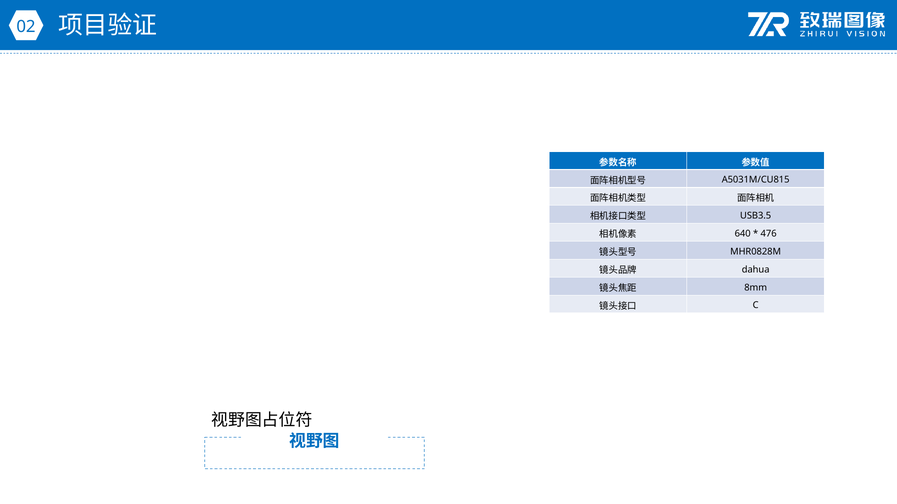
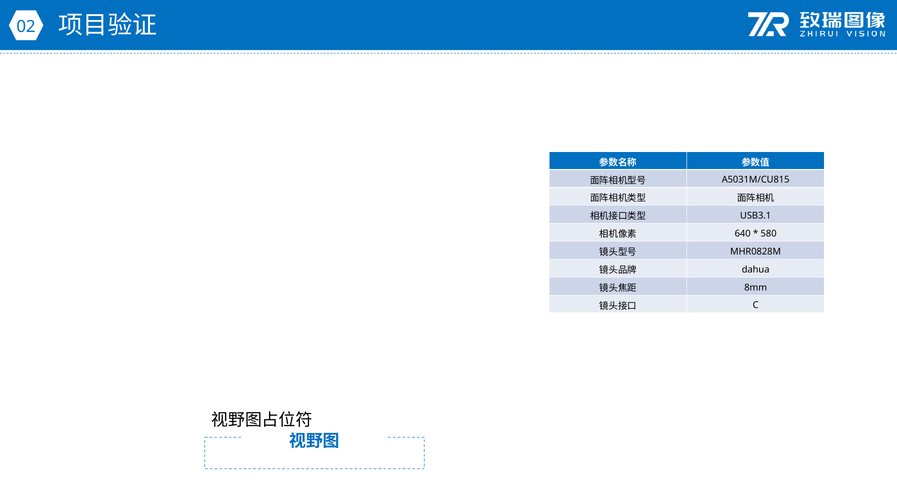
USB3.5: USB3.5 -> USB3.1
476: 476 -> 580
